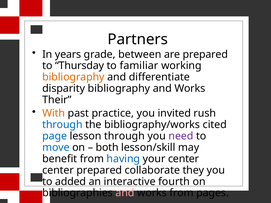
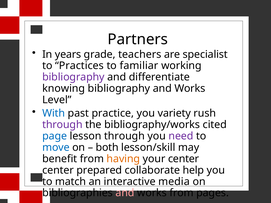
between: between -> teachers
are prepared: prepared -> specialist
Thursday: Thursday -> Practices
bibliography at (73, 77) colour: orange -> purple
disparity: disparity -> knowing
Their: Their -> Level
With colour: orange -> blue
invited: invited -> variety
through at (62, 125) colour: blue -> purple
having colour: blue -> orange
they: they -> help
added: added -> match
fourth: fourth -> media
